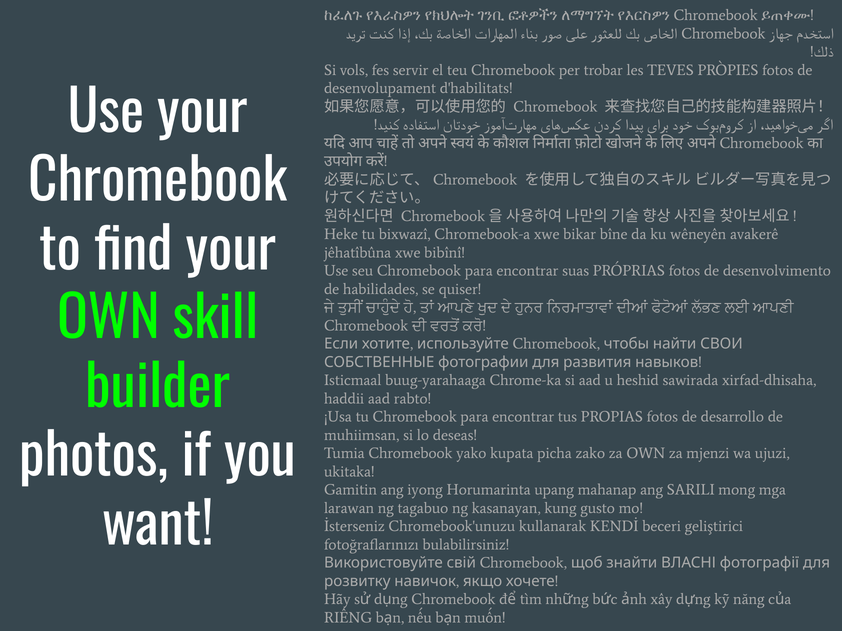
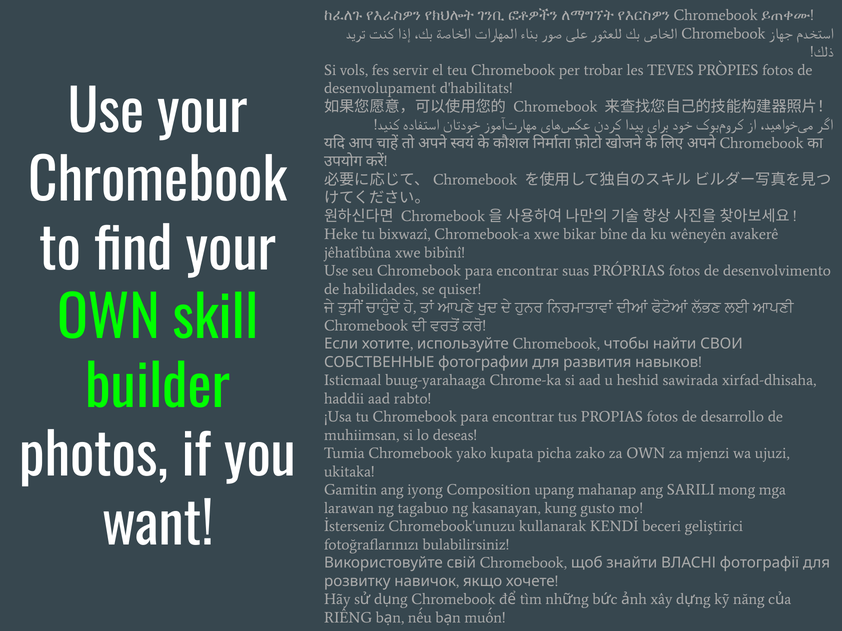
Horumarinta: Horumarinta -> Composition
